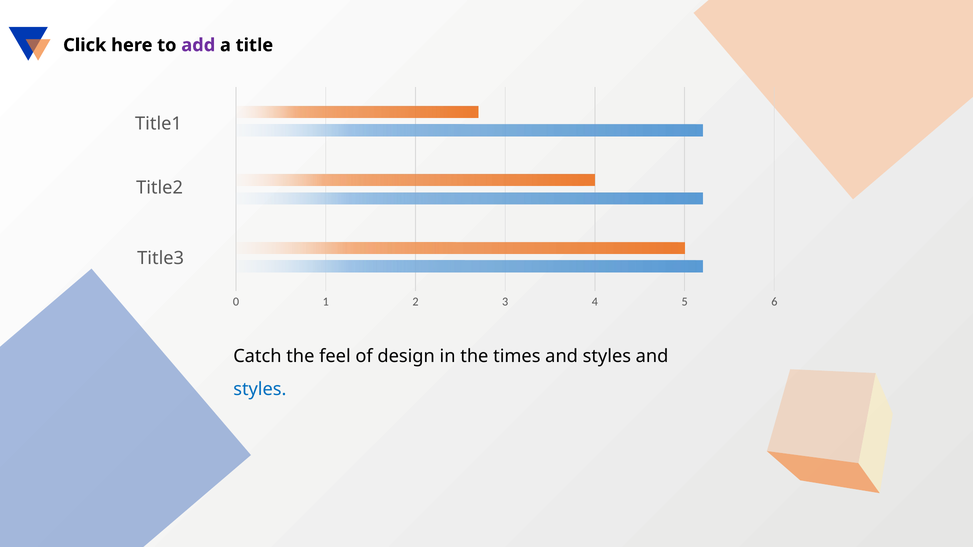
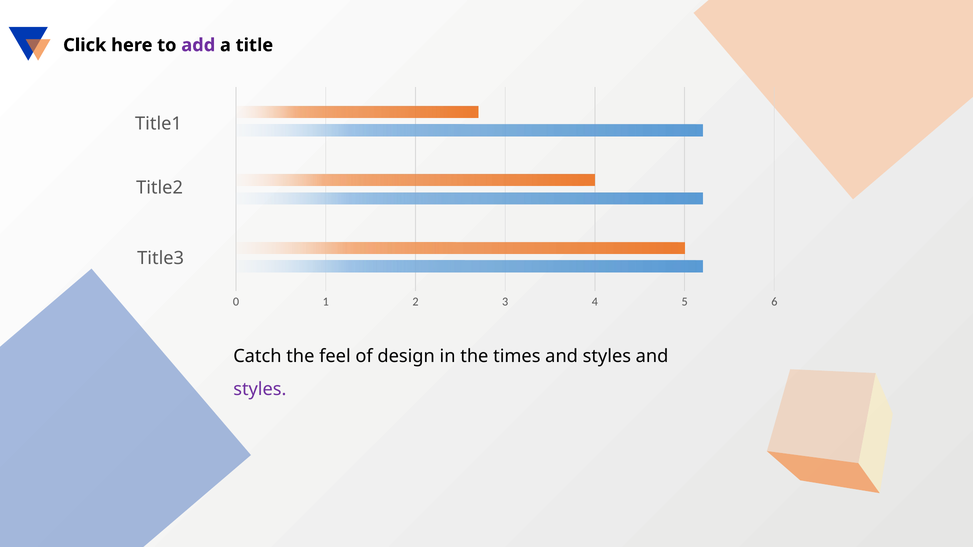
styles at (260, 389) colour: blue -> purple
